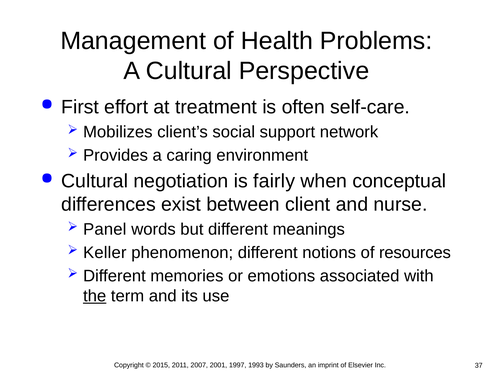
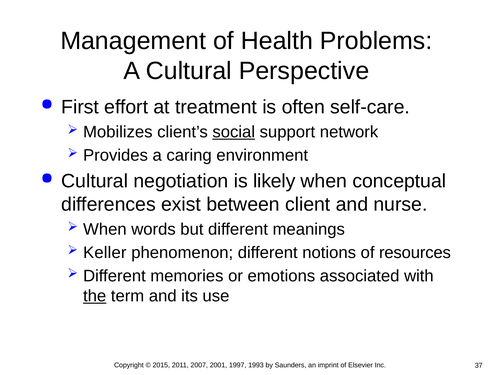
social underline: none -> present
fairly: fairly -> likely
Panel at (105, 229): Panel -> When
